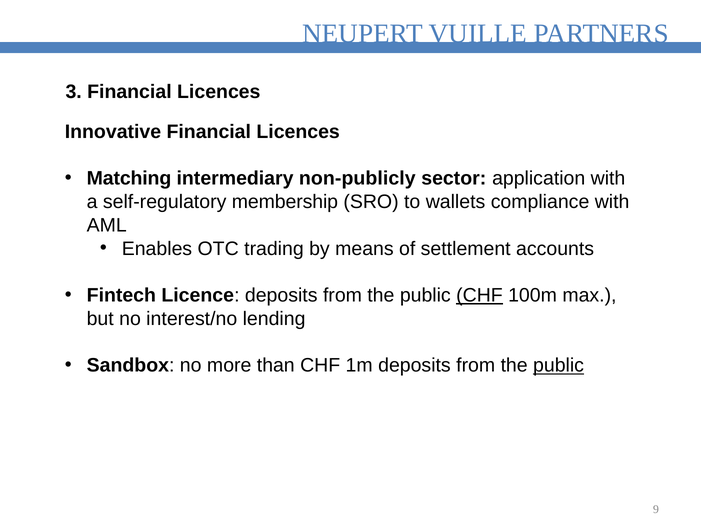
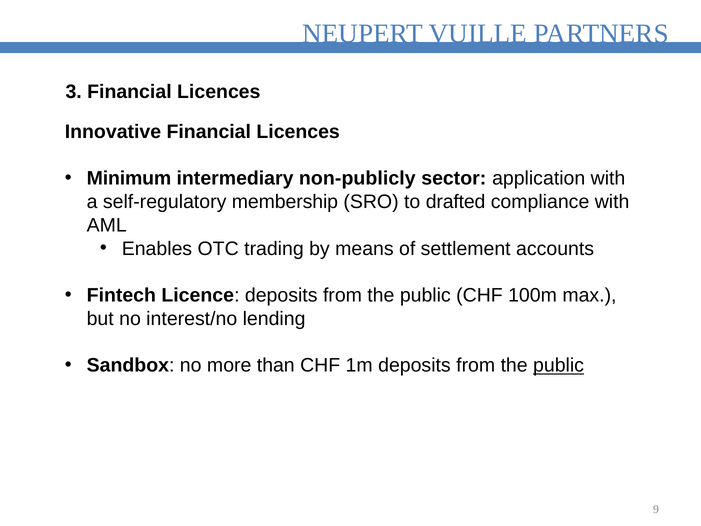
Matching: Matching -> Minimum
wallets: wallets -> drafted
CHF at (479, 295) underline: present -> none
